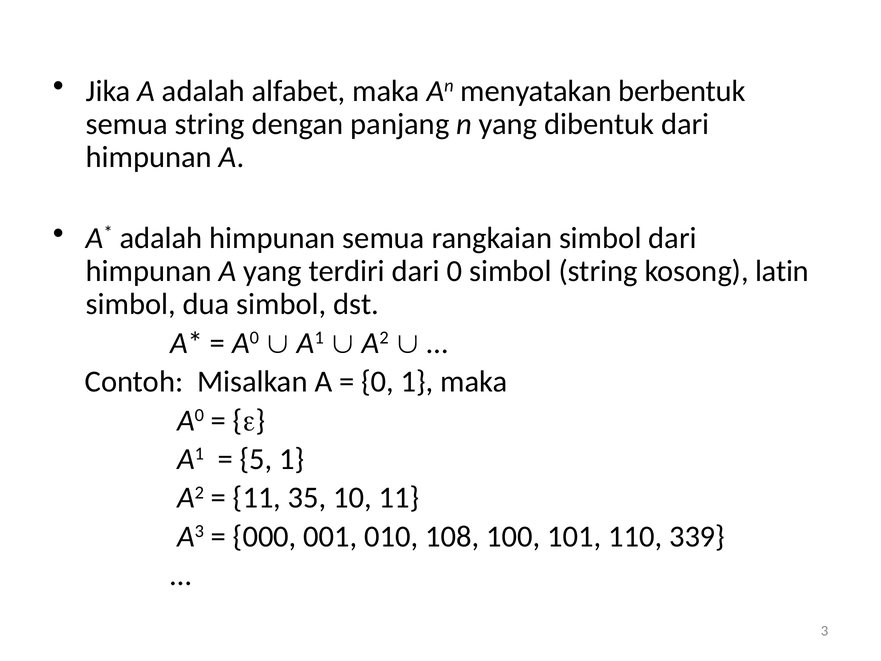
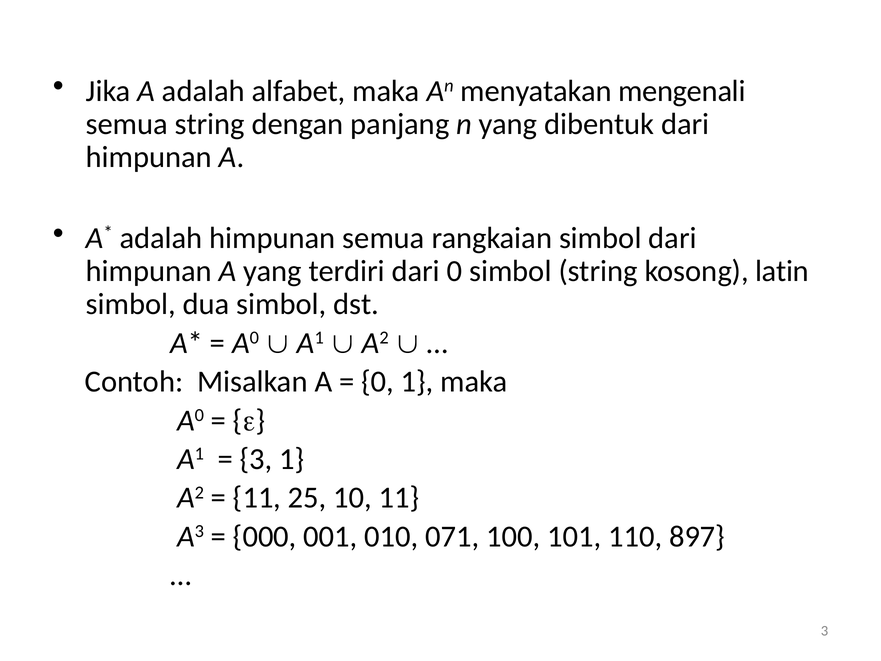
berbentuk: berbentuk -> mengenali
5 at (256, 459): 5 -> 3
35: 35 -> 25
108: 108 -> 071
339: 339 -> 897
